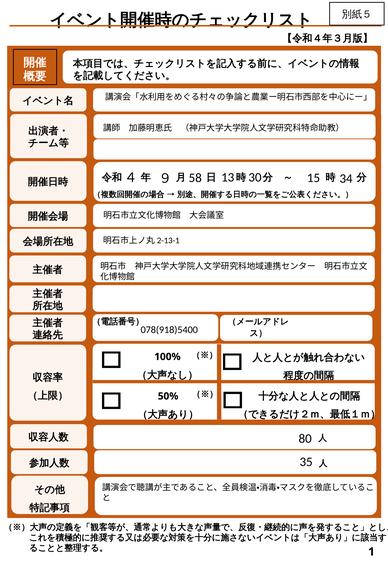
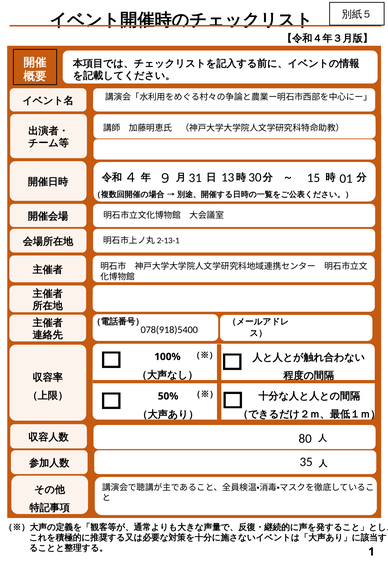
58: 58 -> 31
34: 34 -> 01
